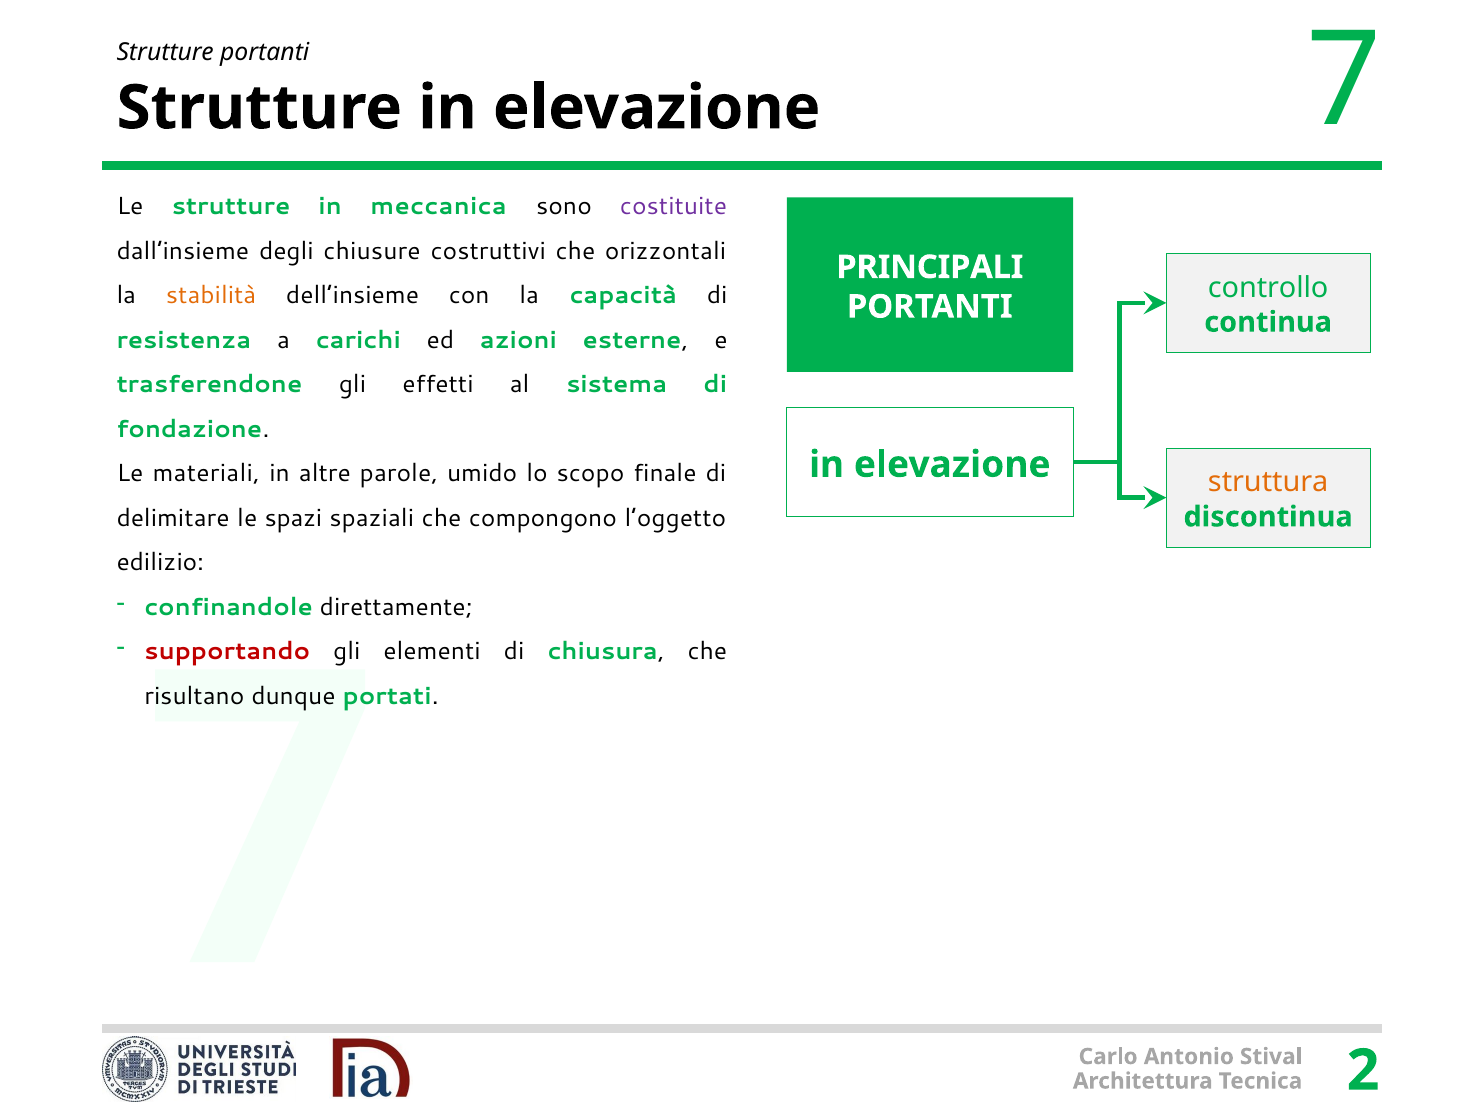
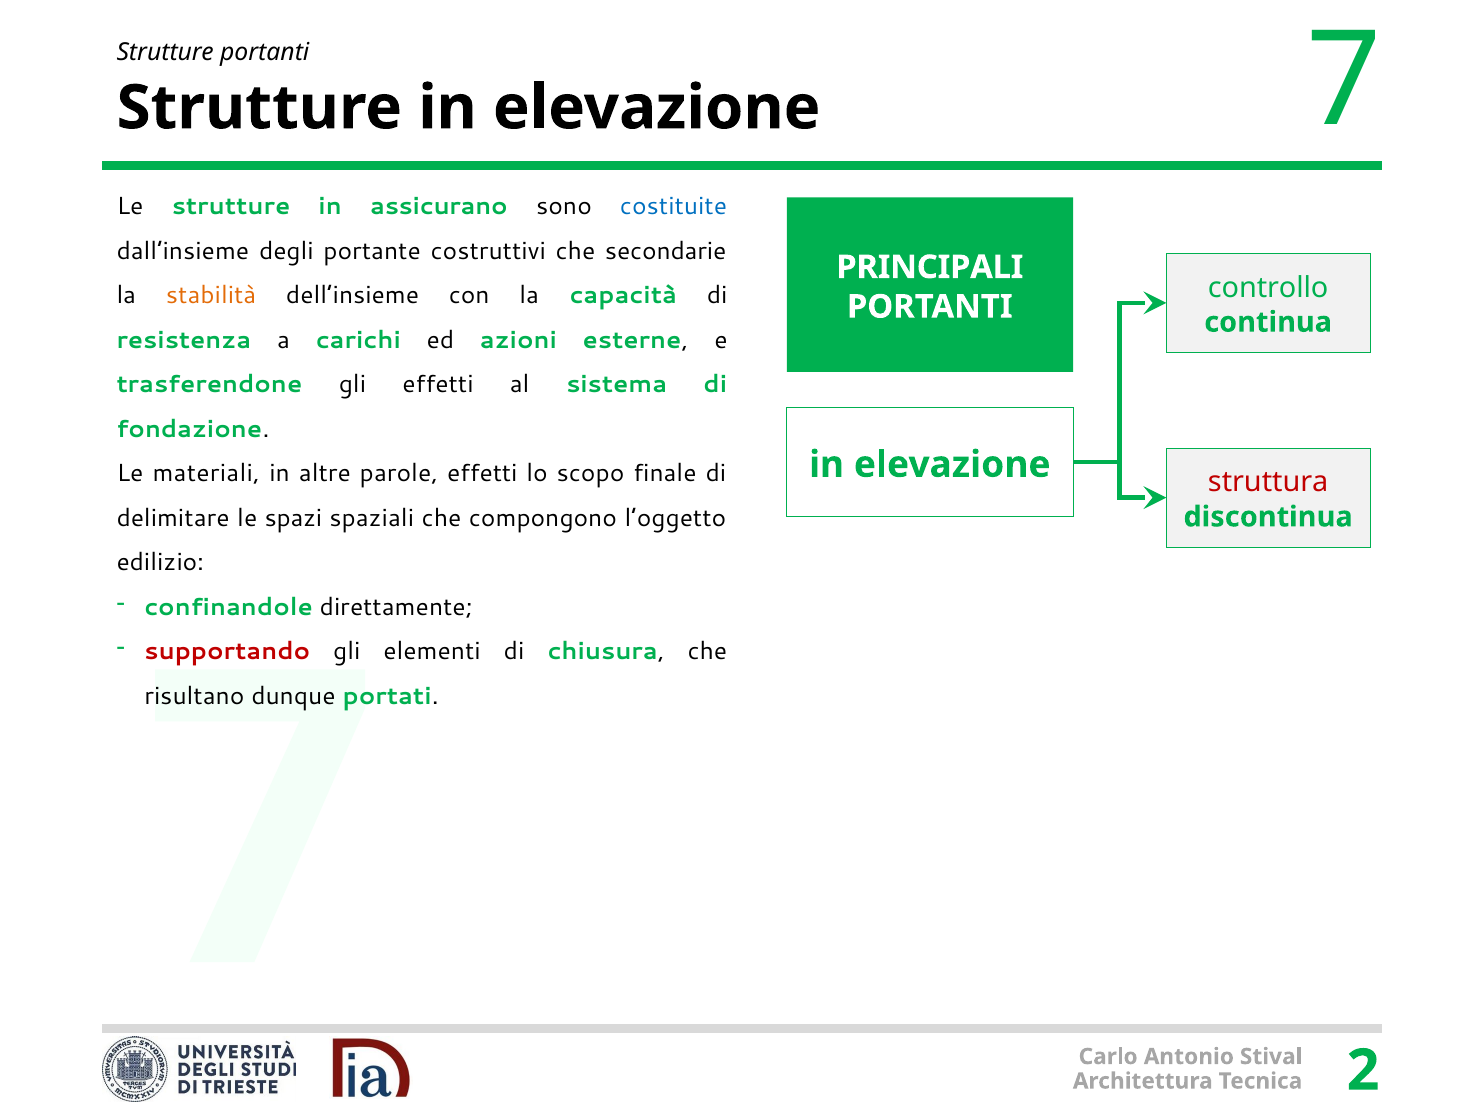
meccanica: meccanica -> assicurano
costituite colour: purple -> blue
chiusure: chiusure -> portante
orizzontali: orizzontali -> secondarie
parole umido: umido -> effetti
struttura colour: orange -> red
